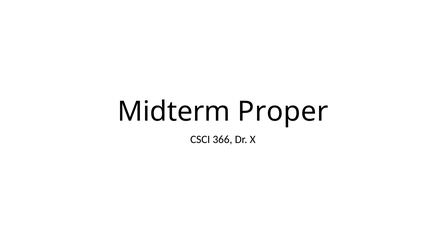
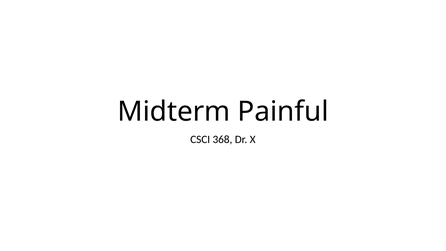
Proper: Proper -> Painful
366: 366 -> 368
